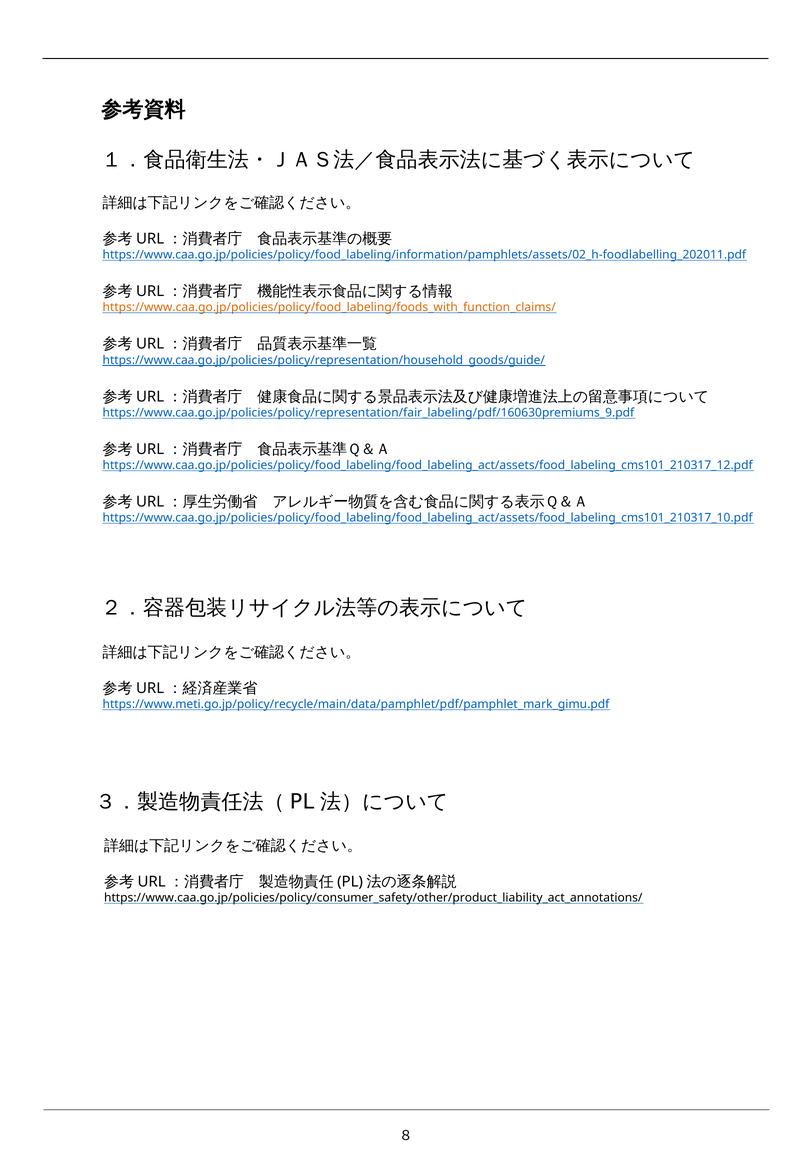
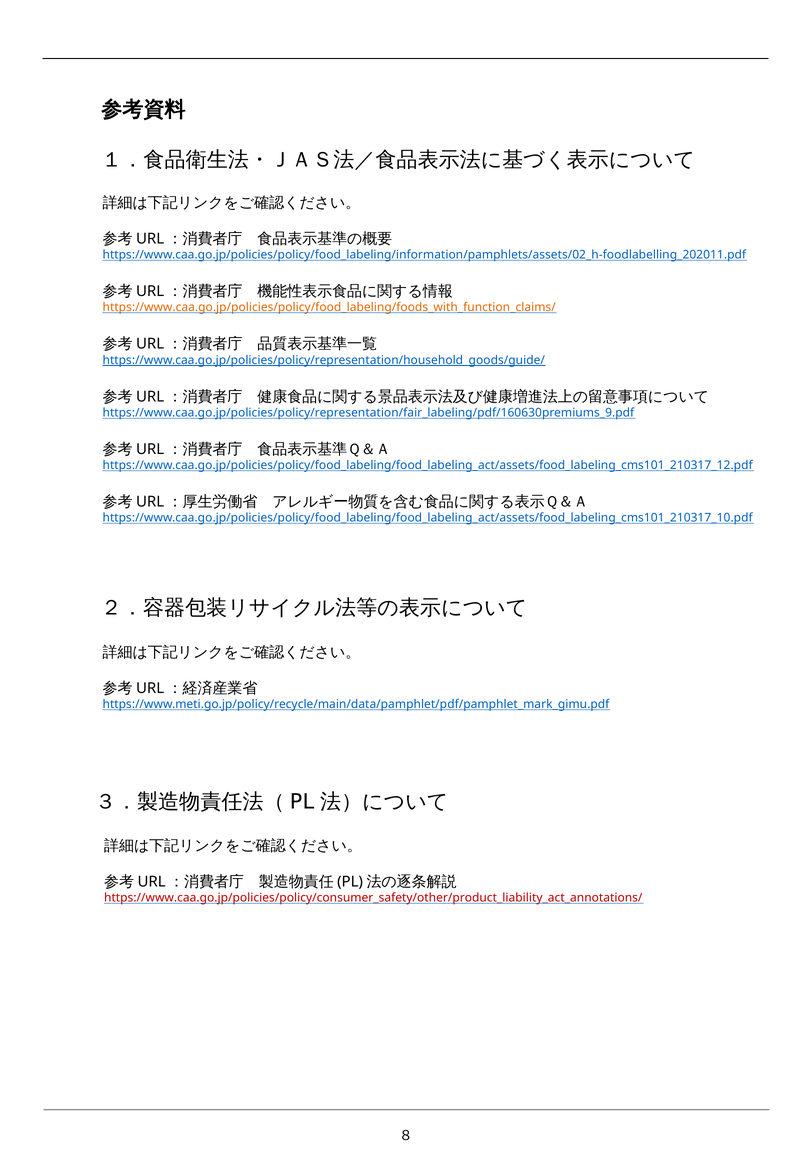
https://www.caa.go.jp/policies/policy/consumer_safety/other/product_liability_act_annotations/ colour: black -> red
